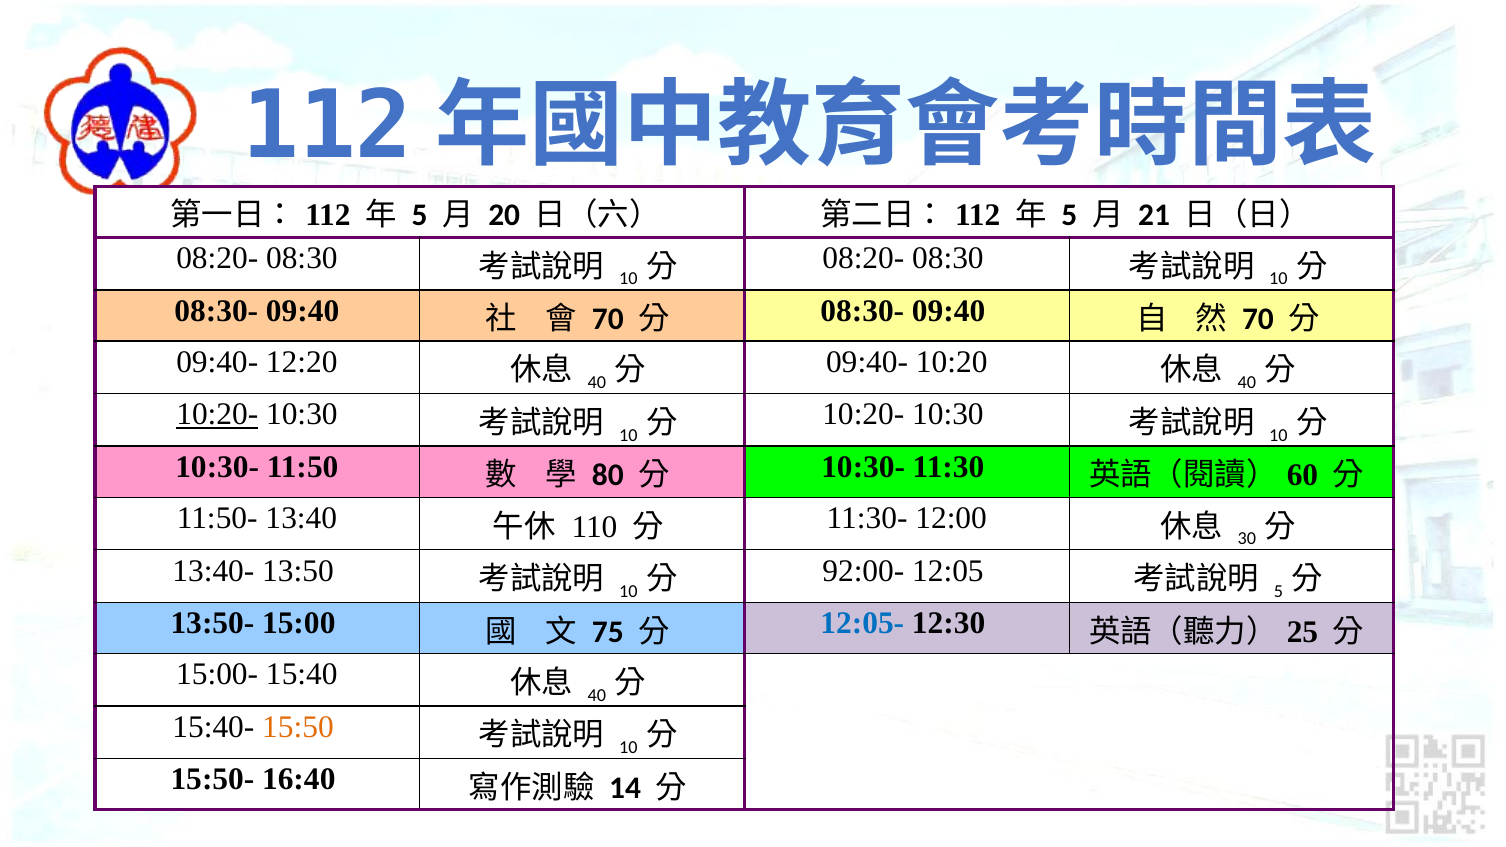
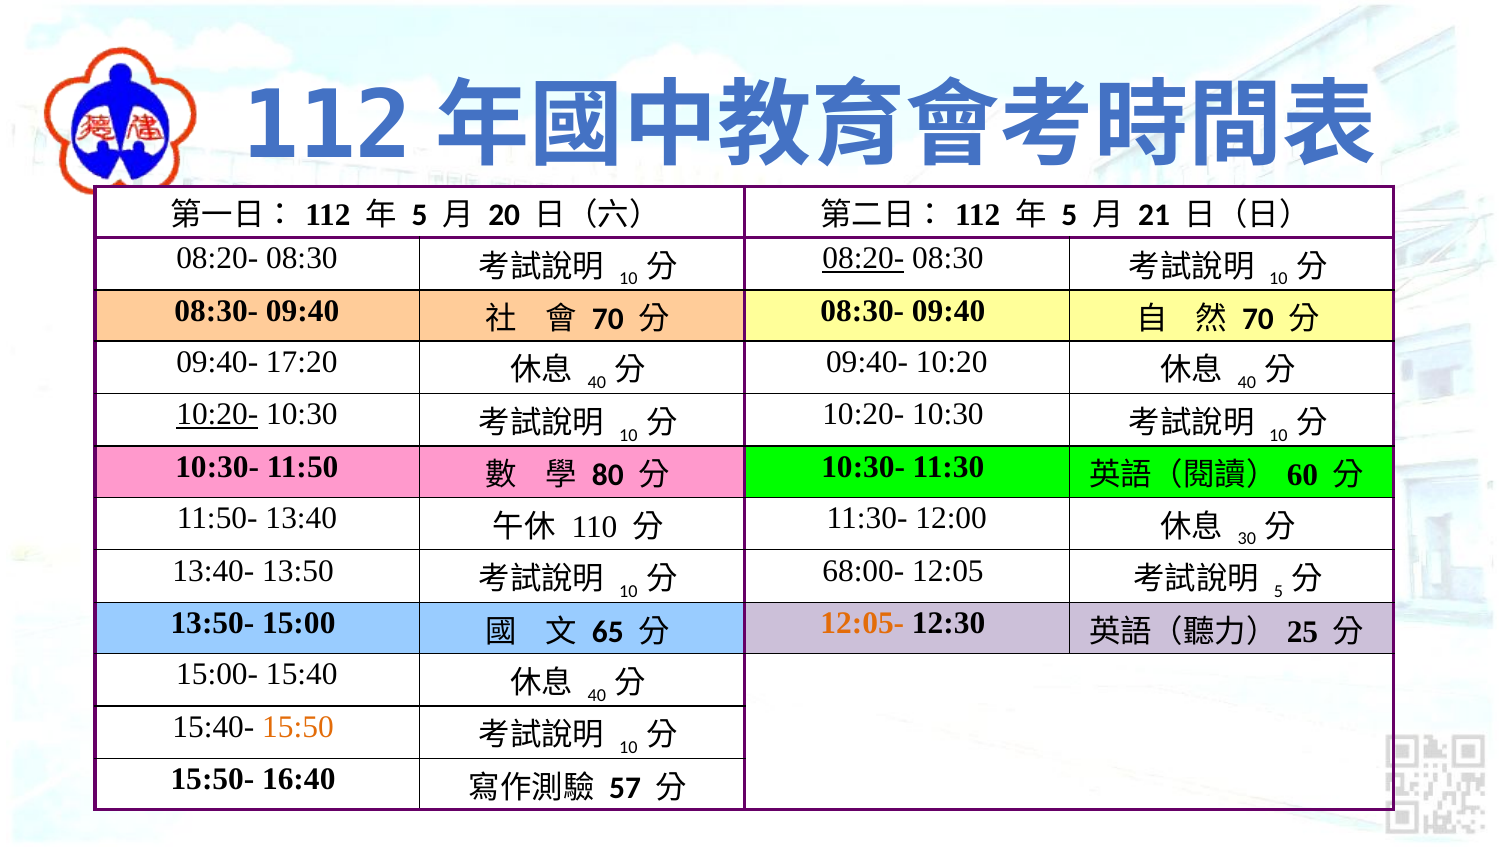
08:20- at (863, 258) underline: none -> present
12:20: 12:20 -> 17:20
92:00-: 92:00- -> 68:00-
75: 75 -> 65
12:05- colour: blue -> orange
14: 14 -> 57
